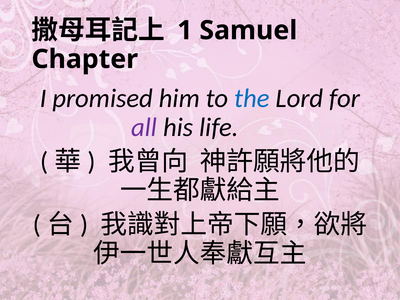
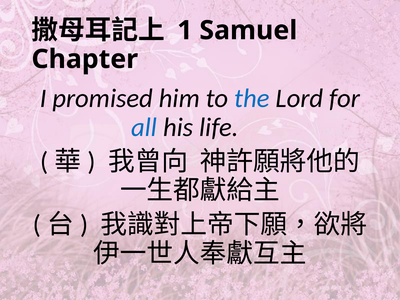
all colour: purple -> blue
